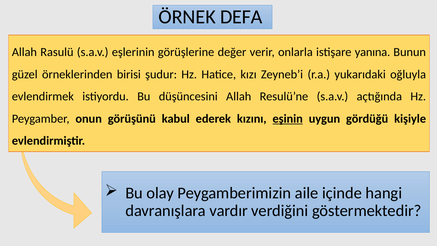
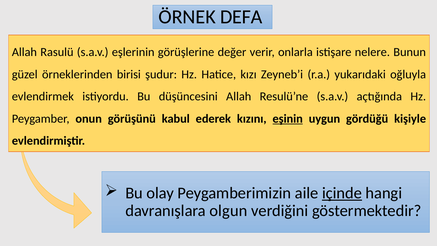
yanına: yanına -> nelere
içinde underline: none -> present
vardır: vardır -> olgun
